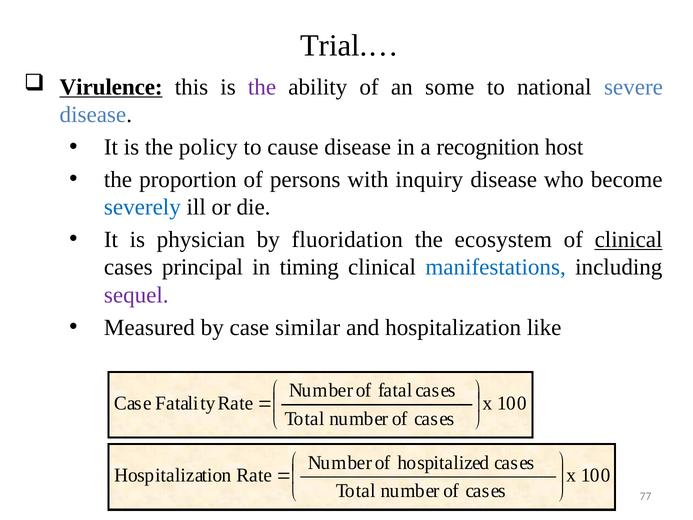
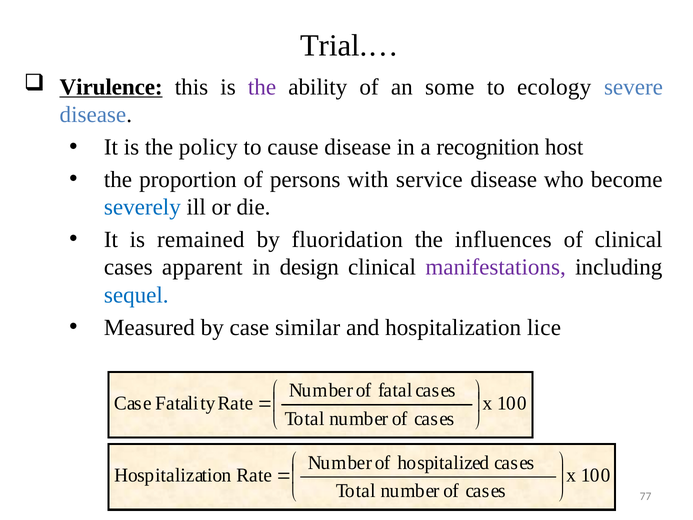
national: national -> ecology
inquiry: inquiry -> service
physician: physician -> remained
ecosystem: ecosystem -> influences
clinical at (629, 239) underline: present -> none
principal: principal -> apparent
timing: timing -> design
manifestations colour: blue -> purple
sequel colour: purple -> blue
like: like -> lice
